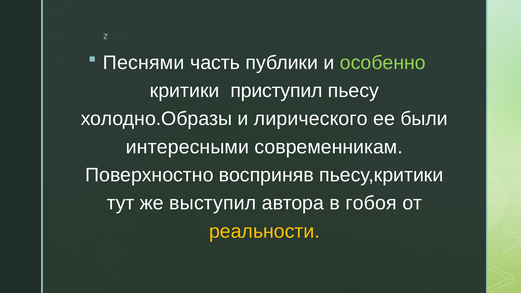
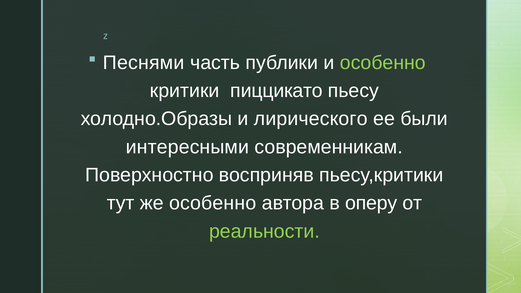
приступил: приступил -> пиццикато
же выступил: выступил -> особенно
гобоя: гобоя -> оперу
реальности colour: yellow -> light green
